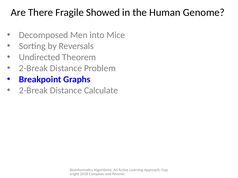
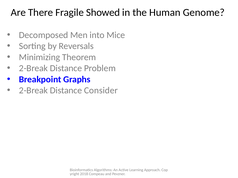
Undirected: Undirected -> Minimizing
Calculate: Calculate -> Consider
